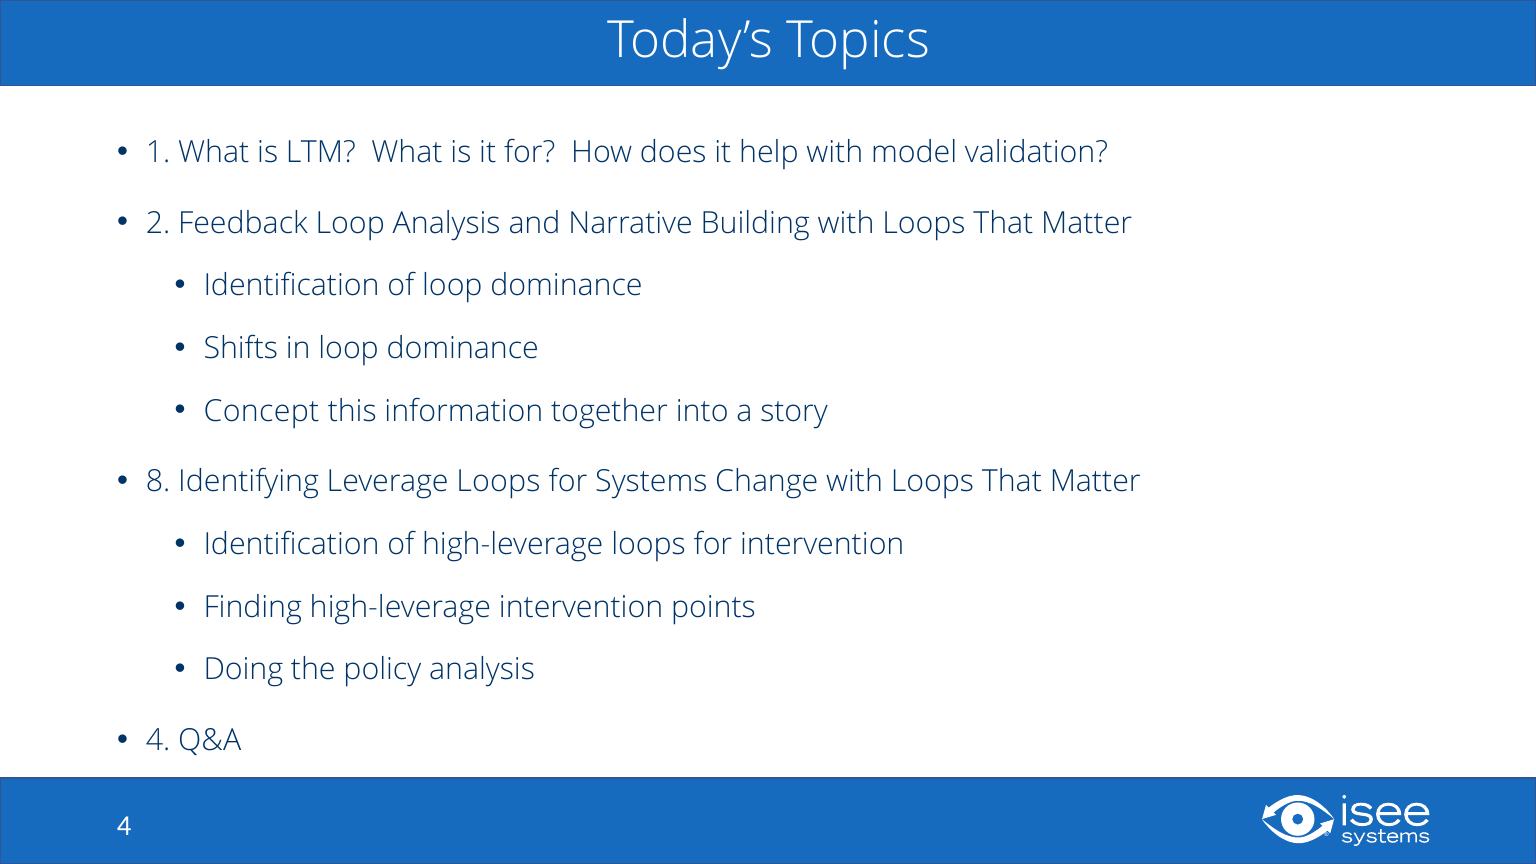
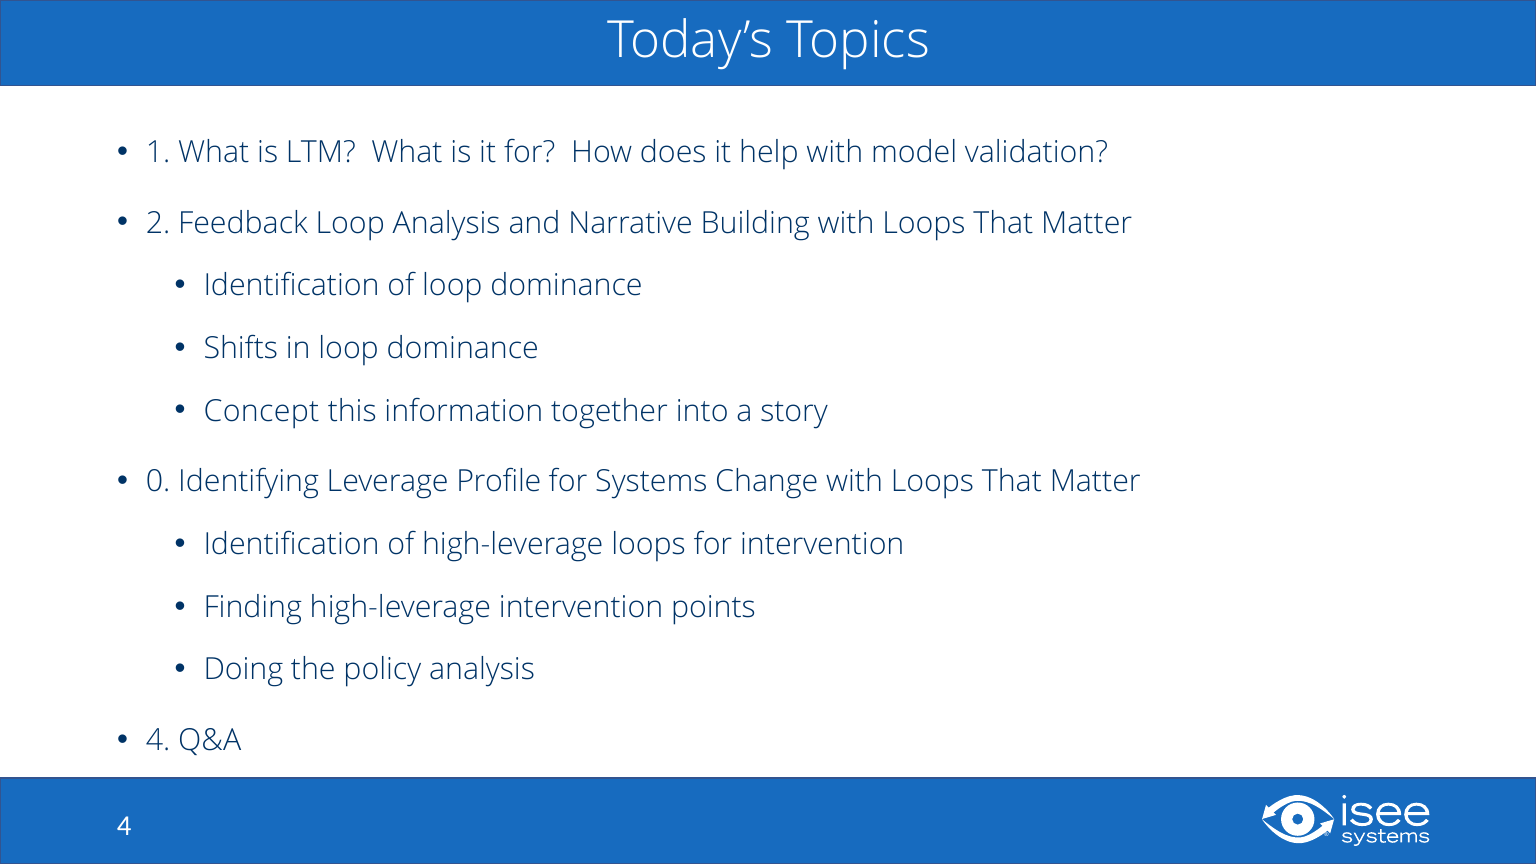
8: 8 -> 0
Leverage Loops: Loops -> Profile
